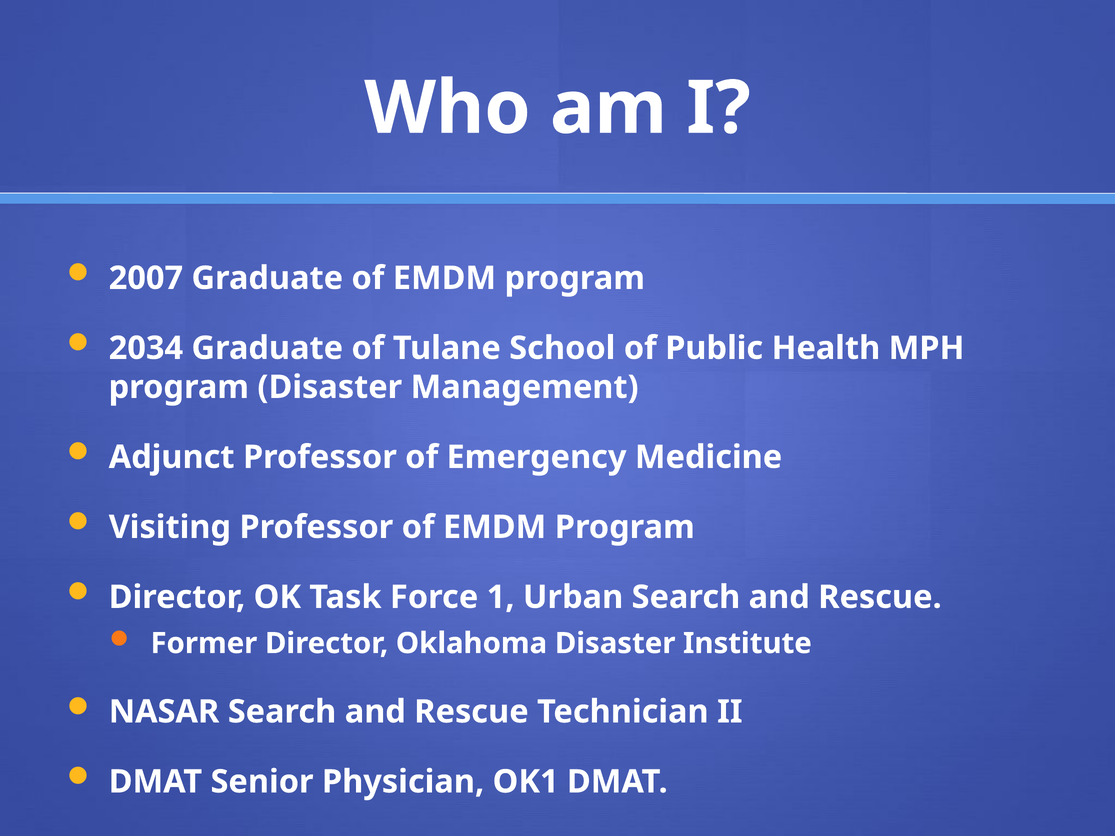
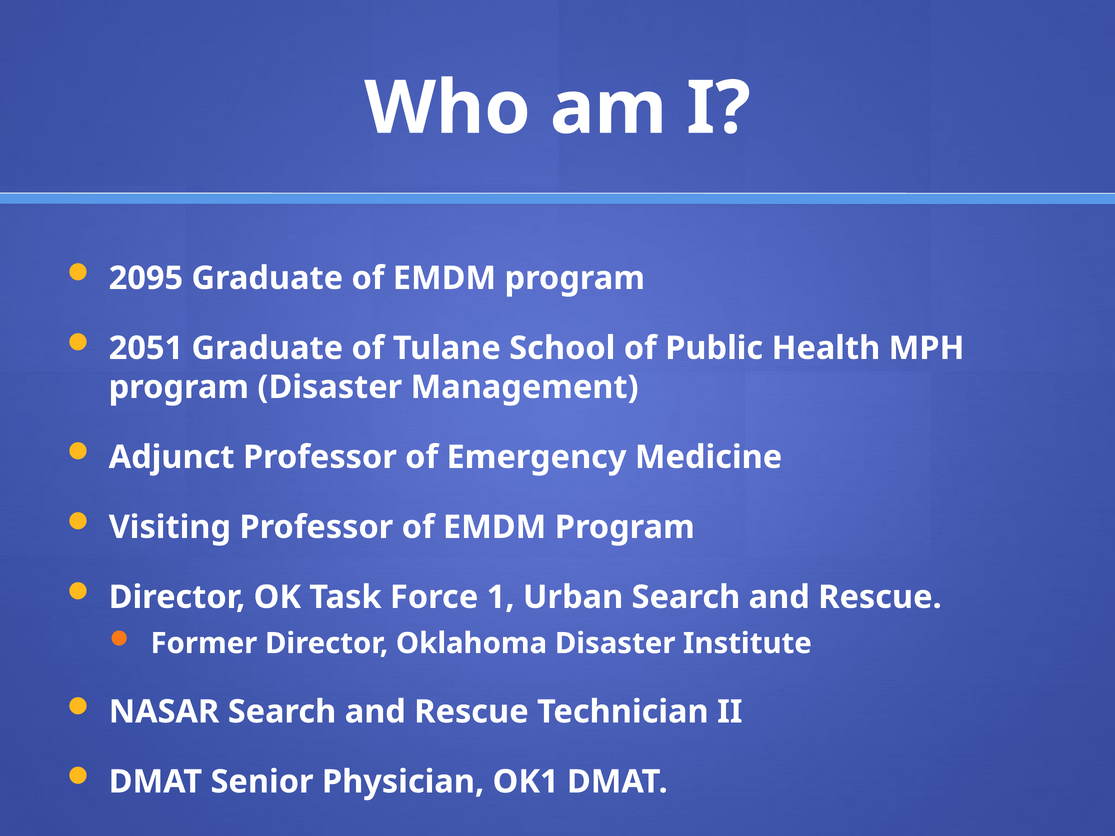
2007: 2007 -> 2095
2034: 2034 -> 2051
